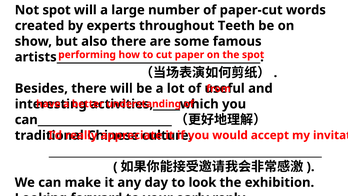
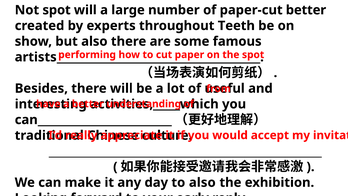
paper-cut words: words -> better
to look: look -> also
